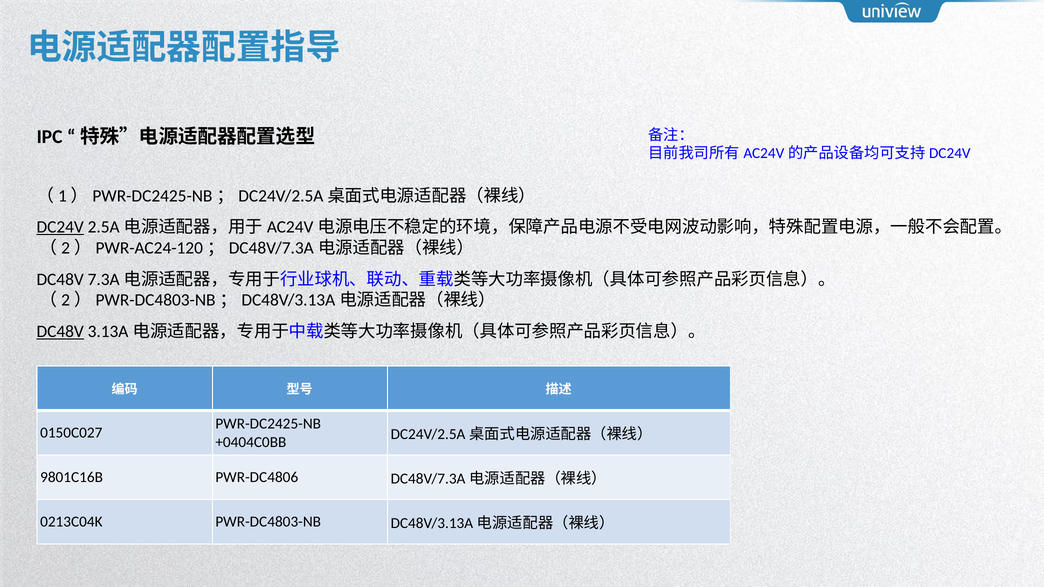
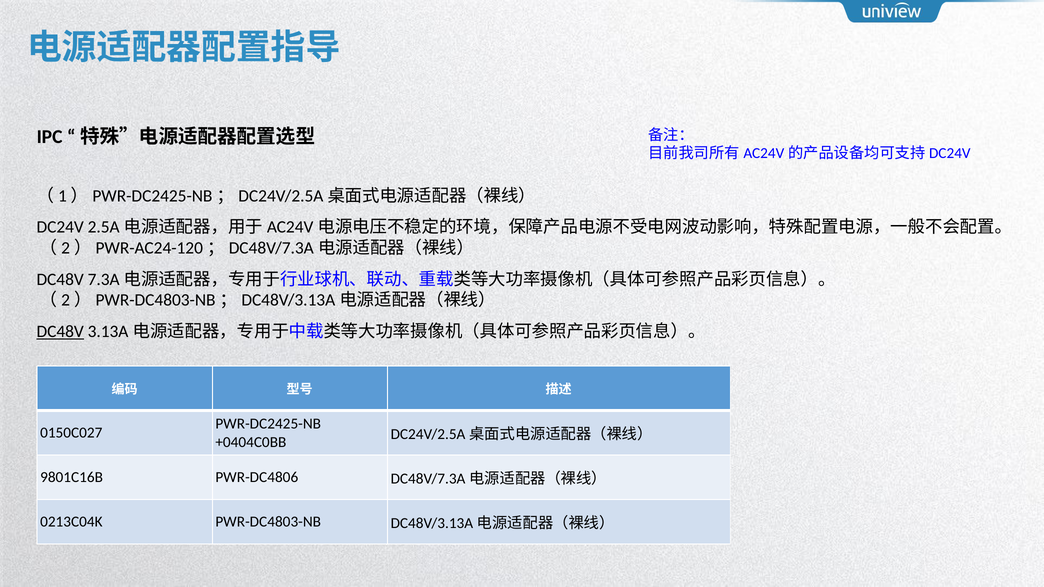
DC24V underline: present -> none
